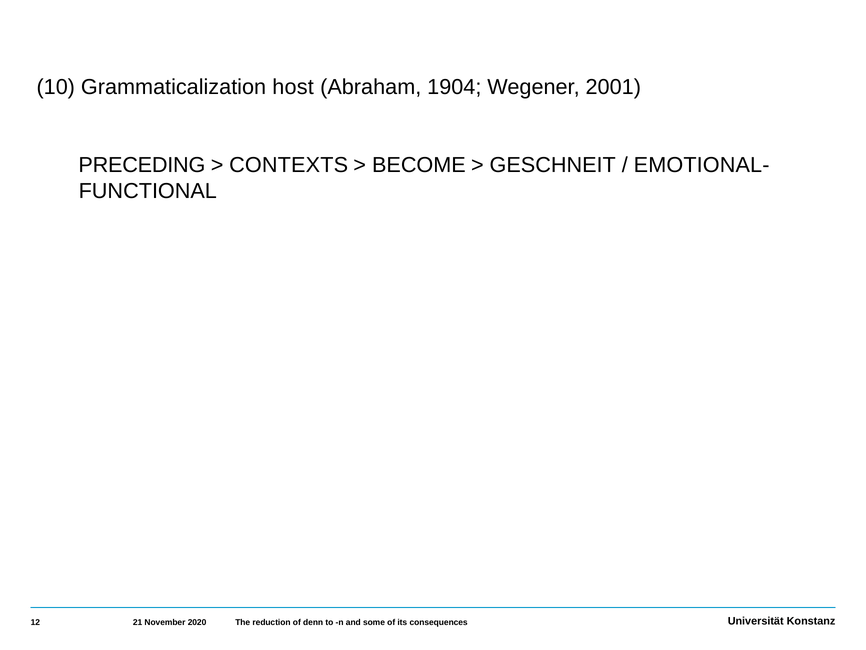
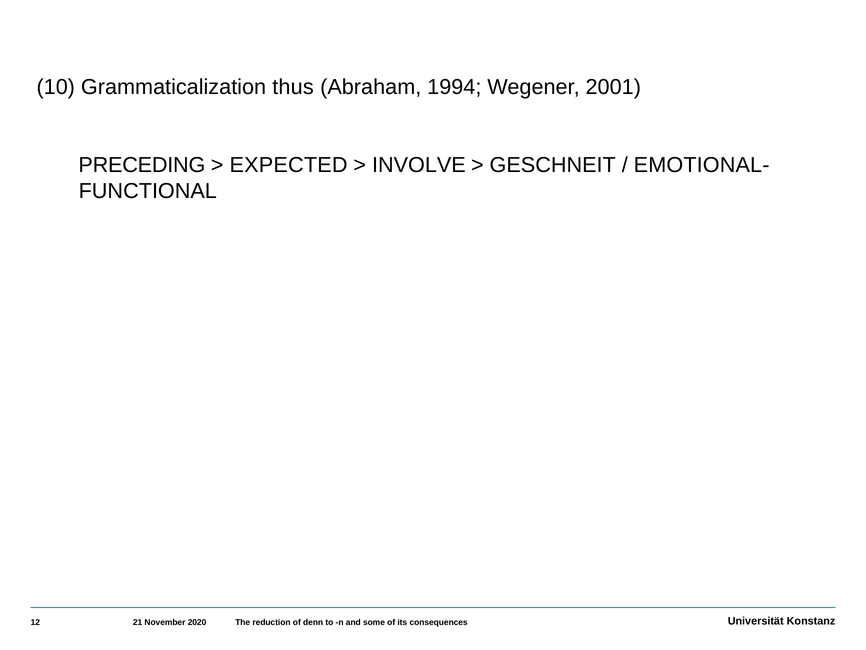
host: host -> thus
1904: 1904 -> 1994
CONTEXTS: CONTEXTS -> EXPECTED
BECOME: BECOME -> INVOLVE
